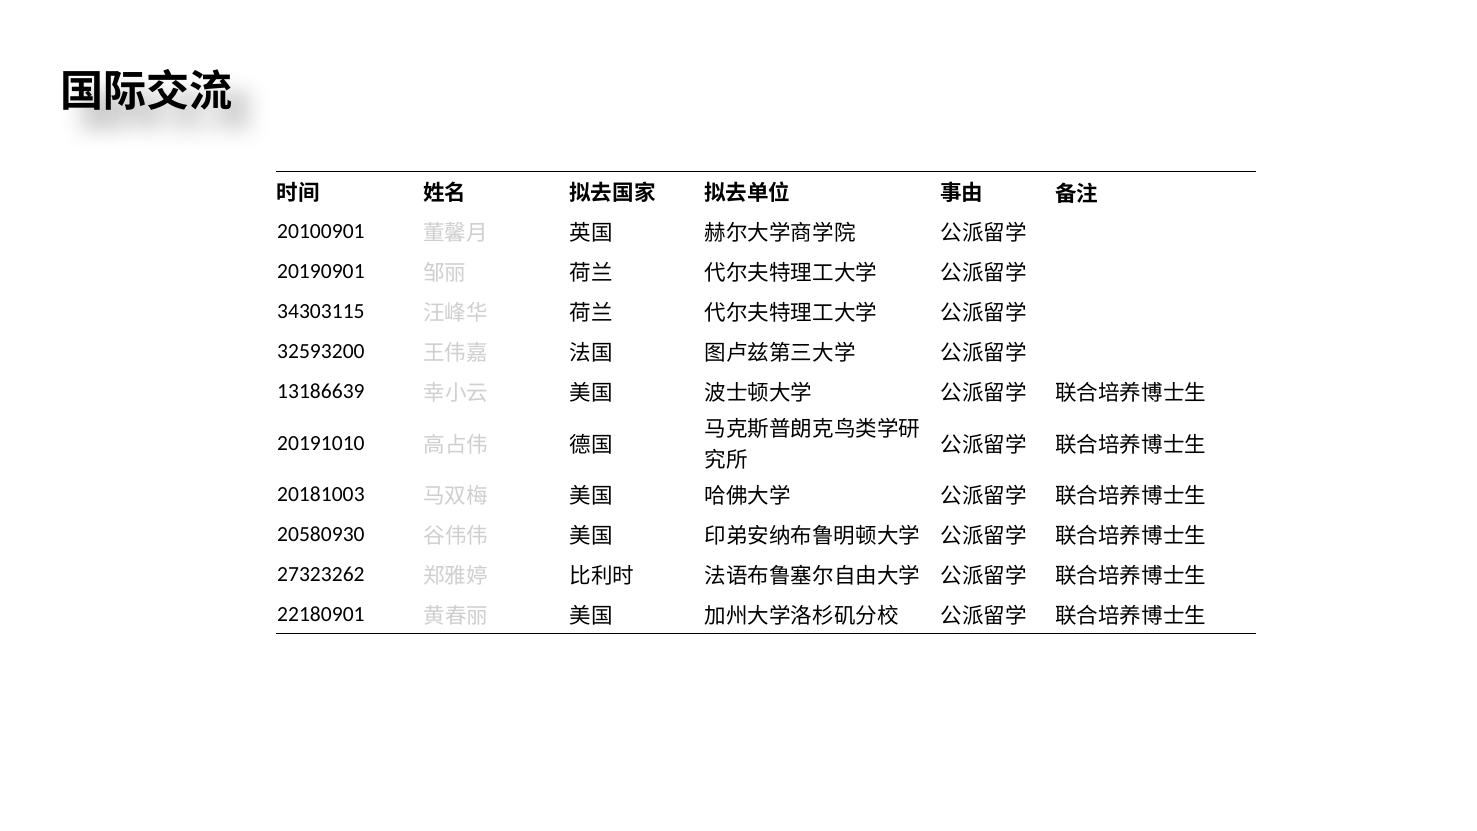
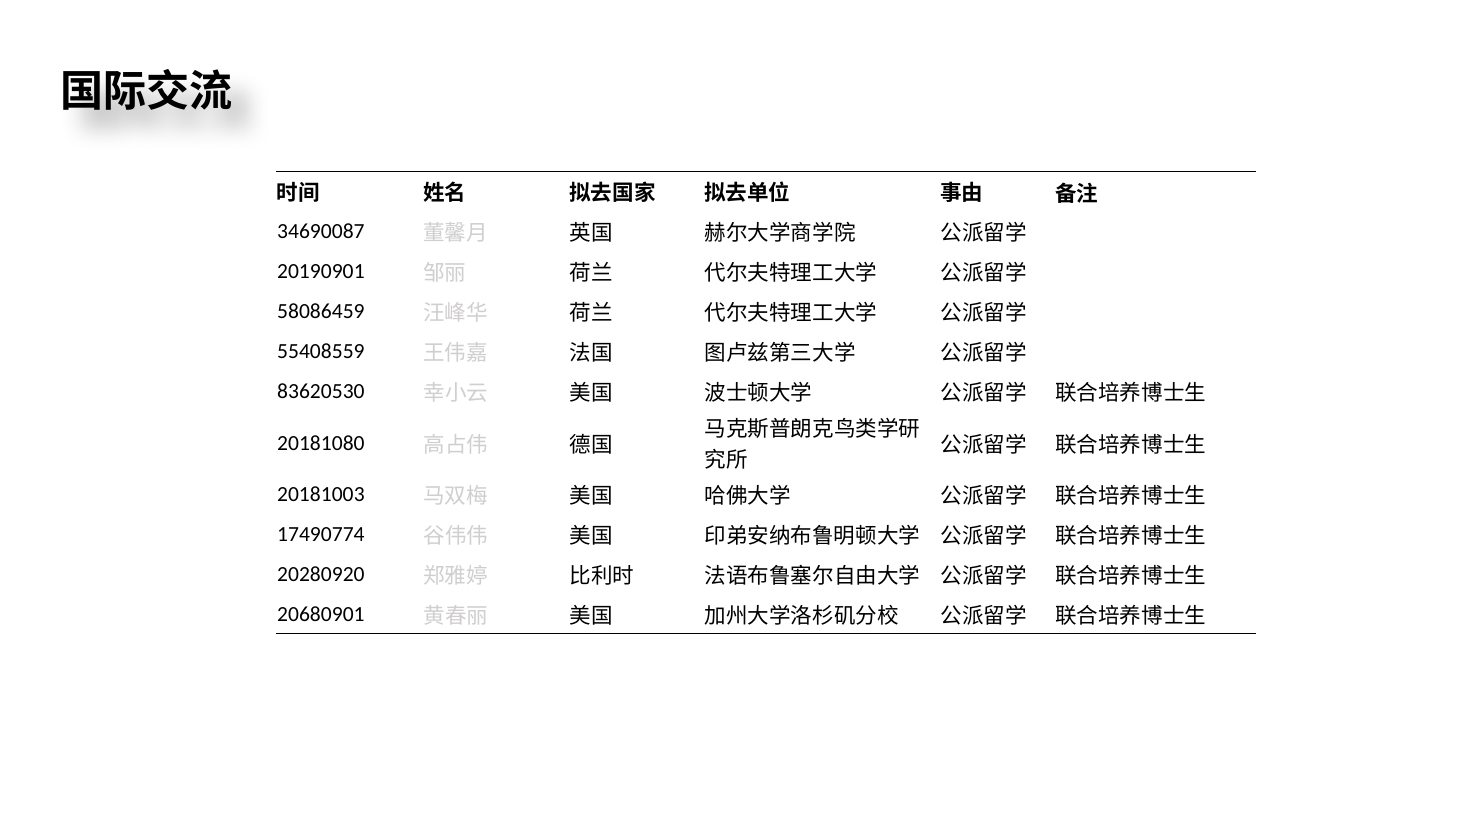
20100901: 20100901 -> 34690087
34303115: 34303115 -> 58086459
32593200: 32593200 -> 55408559
13186639: 13186639 -> 83620530
20191010: 20191010 -> 20181080
20580930: 20580930 -> 17490774
27323262: 27323262 -> 20280920
22180901: 22180901 -> 20680901
